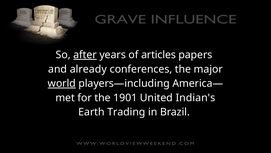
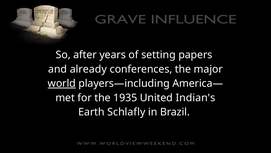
after underline: present -> none
articles: articles -> setting
1901: 1901 -> 1935
Trading: Trading -> Schlafly
